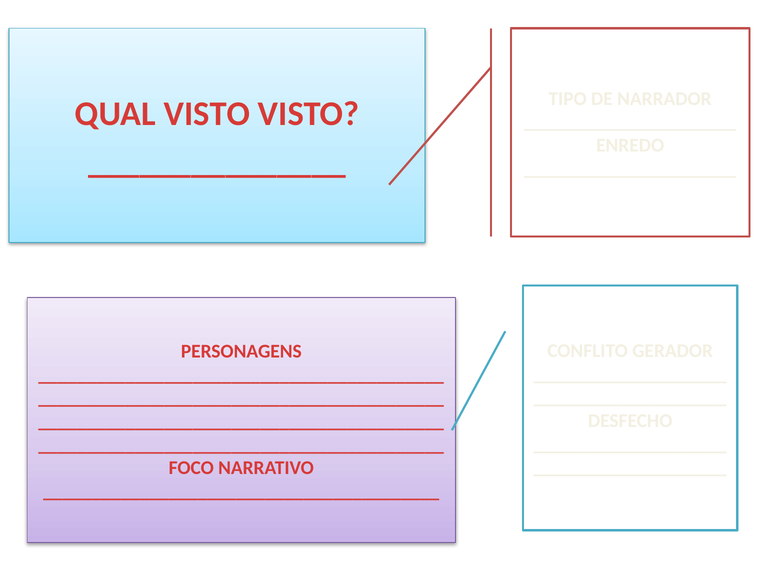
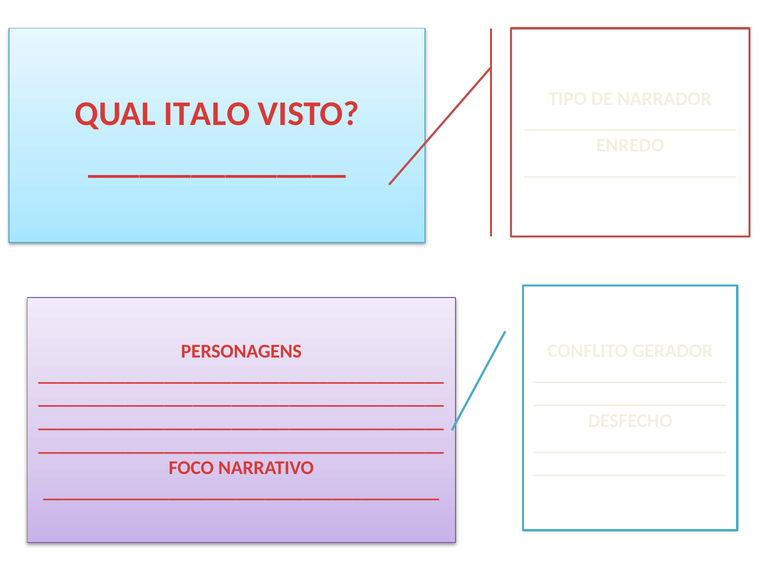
QUAL VISTO: VISTO -> ITALO
